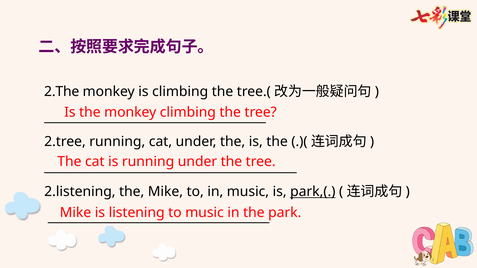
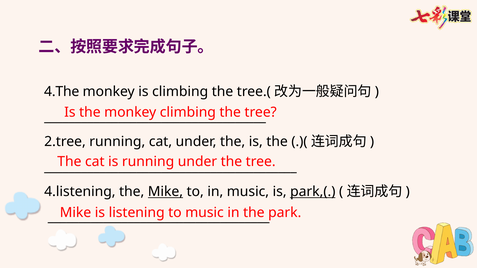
2.The: 2.The -> 4.The
2.listening: 2.listening -> 4.listening
Mike at (165, 192) underline: none -> present
